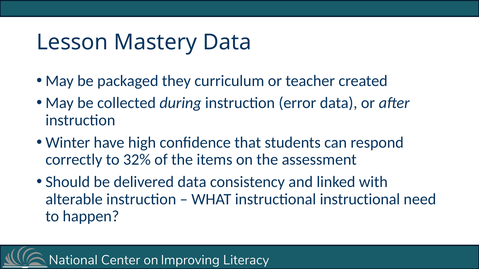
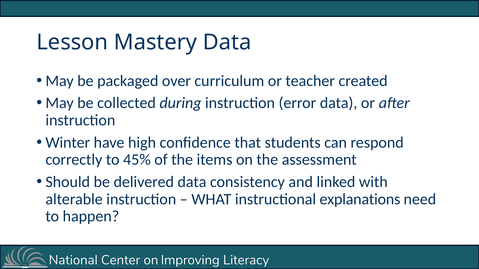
they: they -> over
32%: 32% -> 45%
instructional instructional: instructional -> explanations
